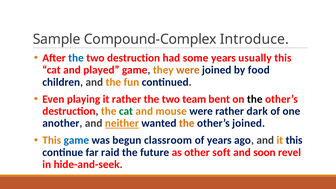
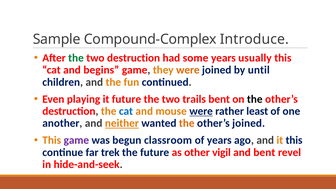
the at (76, 58) colour: blue -> green
played: played -> begins
food: food -> until
it rather: rather -> future
team: team -> trails
cat at (126, 111) colour: green -> blue
were at (201, 111) underline: none -> present
dark: dark -> least
game at (76, 140) colour: blue -> purple
raid: raid -> trek
soft: soft -> vigil
and soon: soon -> bent
